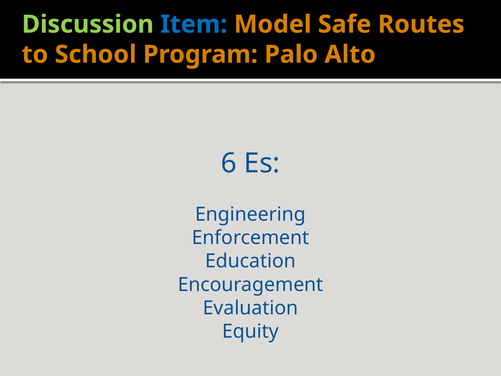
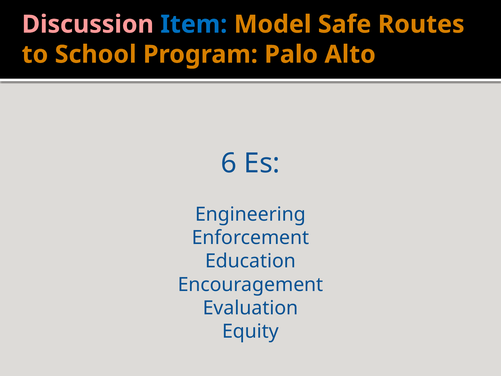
Discussion colour: light green -> pink
